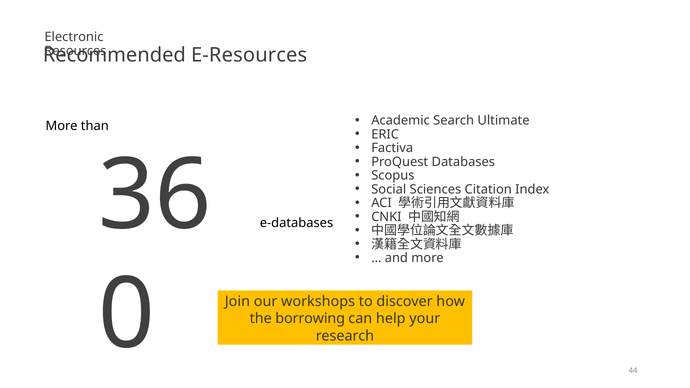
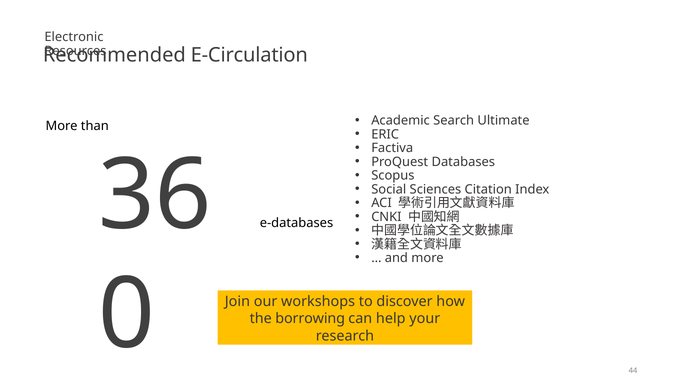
E-Resources: E-Resources -> E-Circulation
